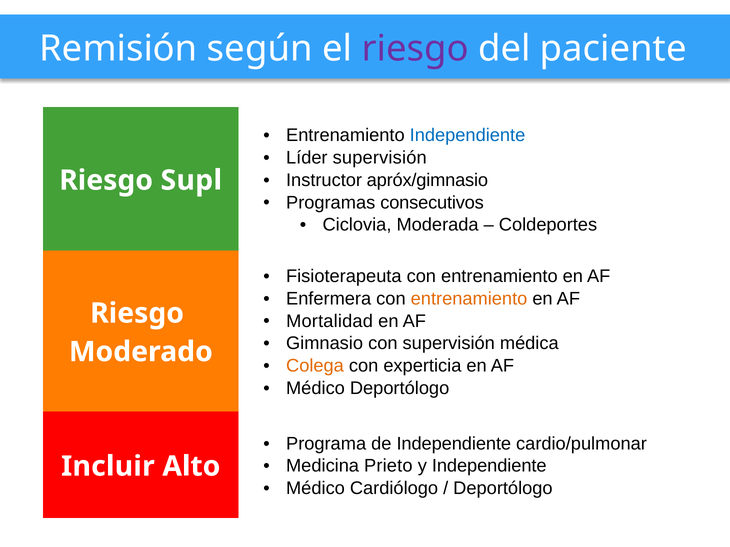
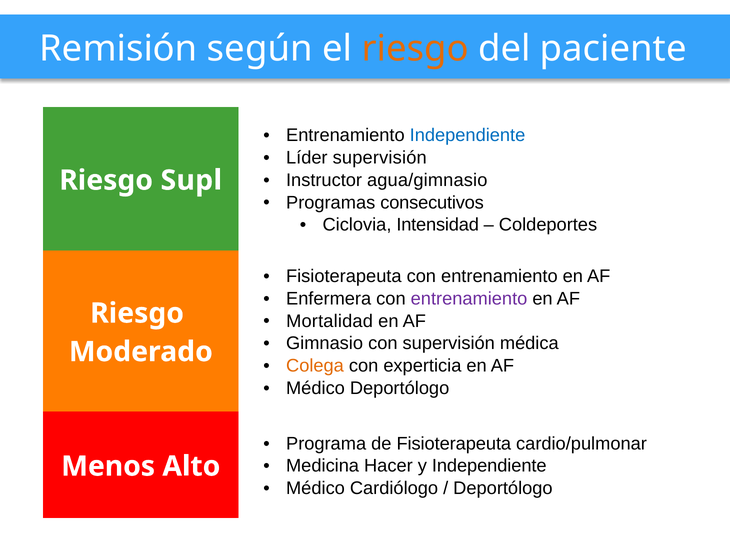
riesgo at (415, 49) colour: purple -> orange
apróx/gimnasio: apróx/gimnasio -> agua/gimnasio
Moderada: Moderada -> Intensidad
entrenamiento at (469, 299) colour: orange -> purple
de Independiente: Independiente -> Fisioterapeuta
Prieto: Prieto -> Hacer
Incluir: Incluir -> Menos
